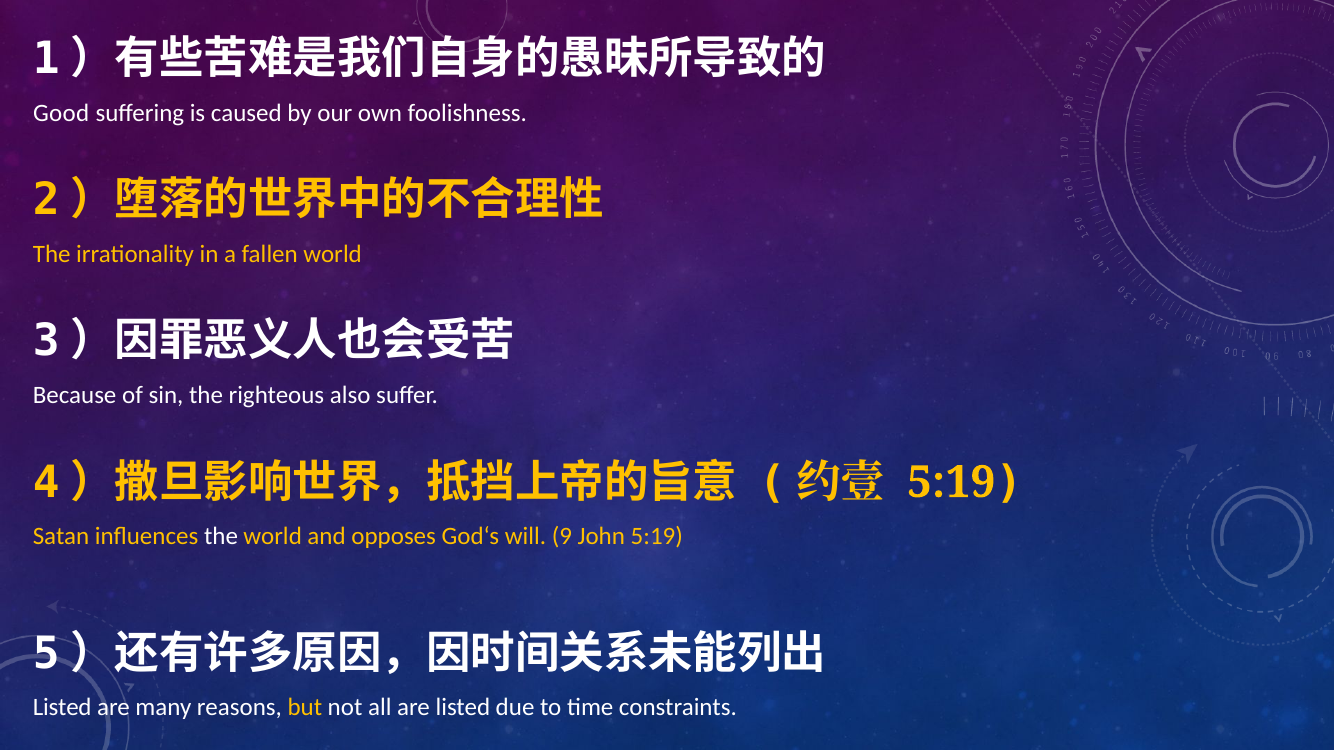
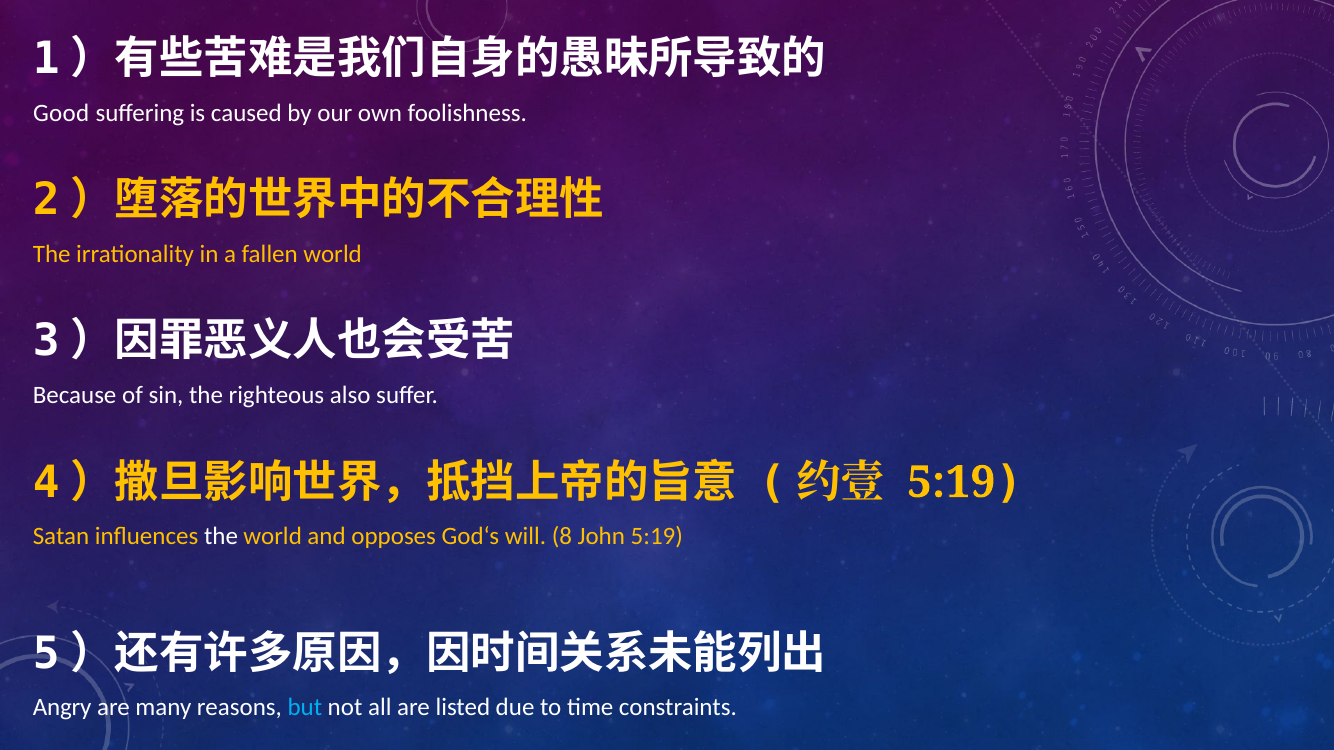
9: 9 -> 8
Listed at (62, 708): Listed -> Angry
but colour: yellow -> light blue
